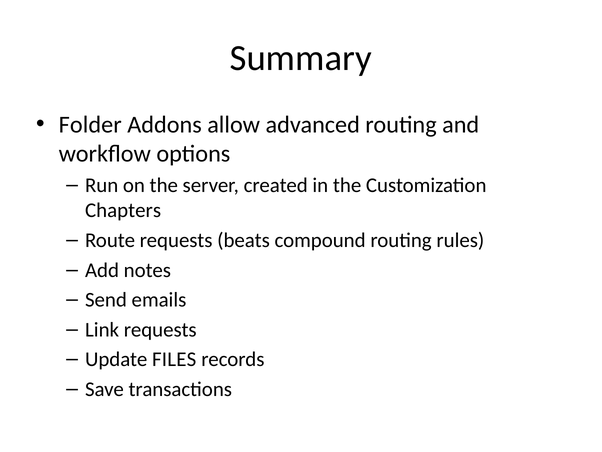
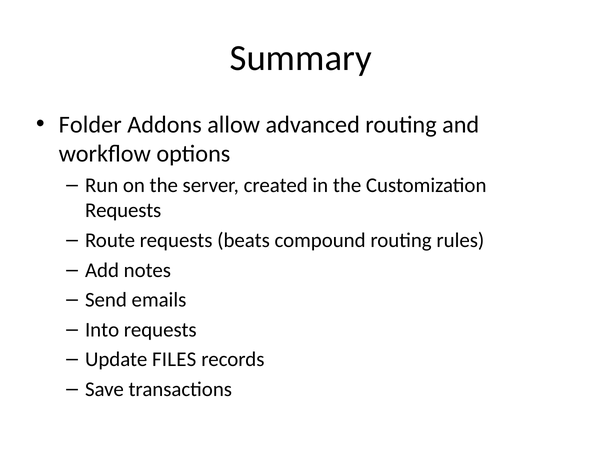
Chapters at (123, 210): Chapters -> Requests
Link: Link -> Into
